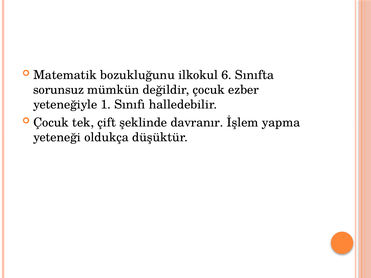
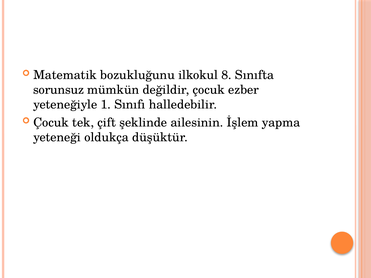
6: 6 -> 8
davranır: davranır -> ailesinin
